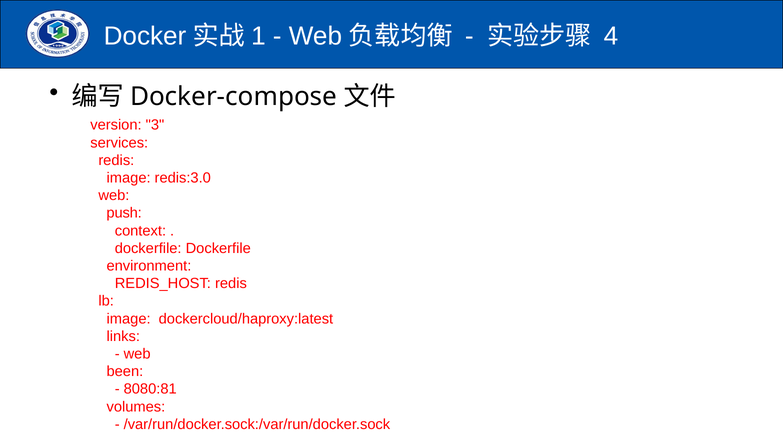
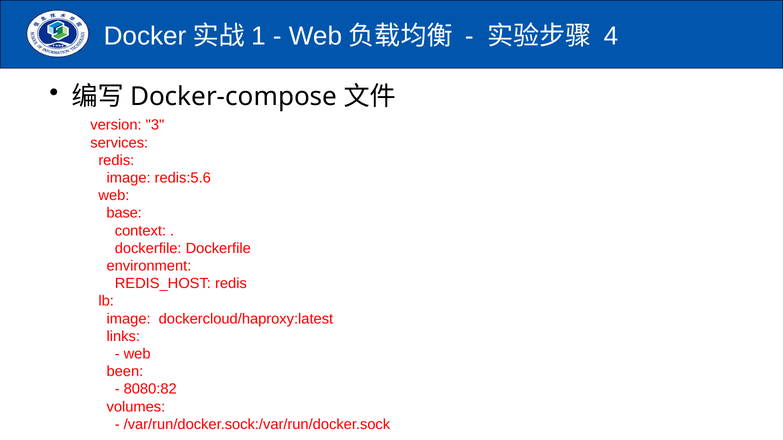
redis:3.0: redis:3.0 -> redis:5.6
push: push -> base
8080:81: 8080:81 -> 8080:82
